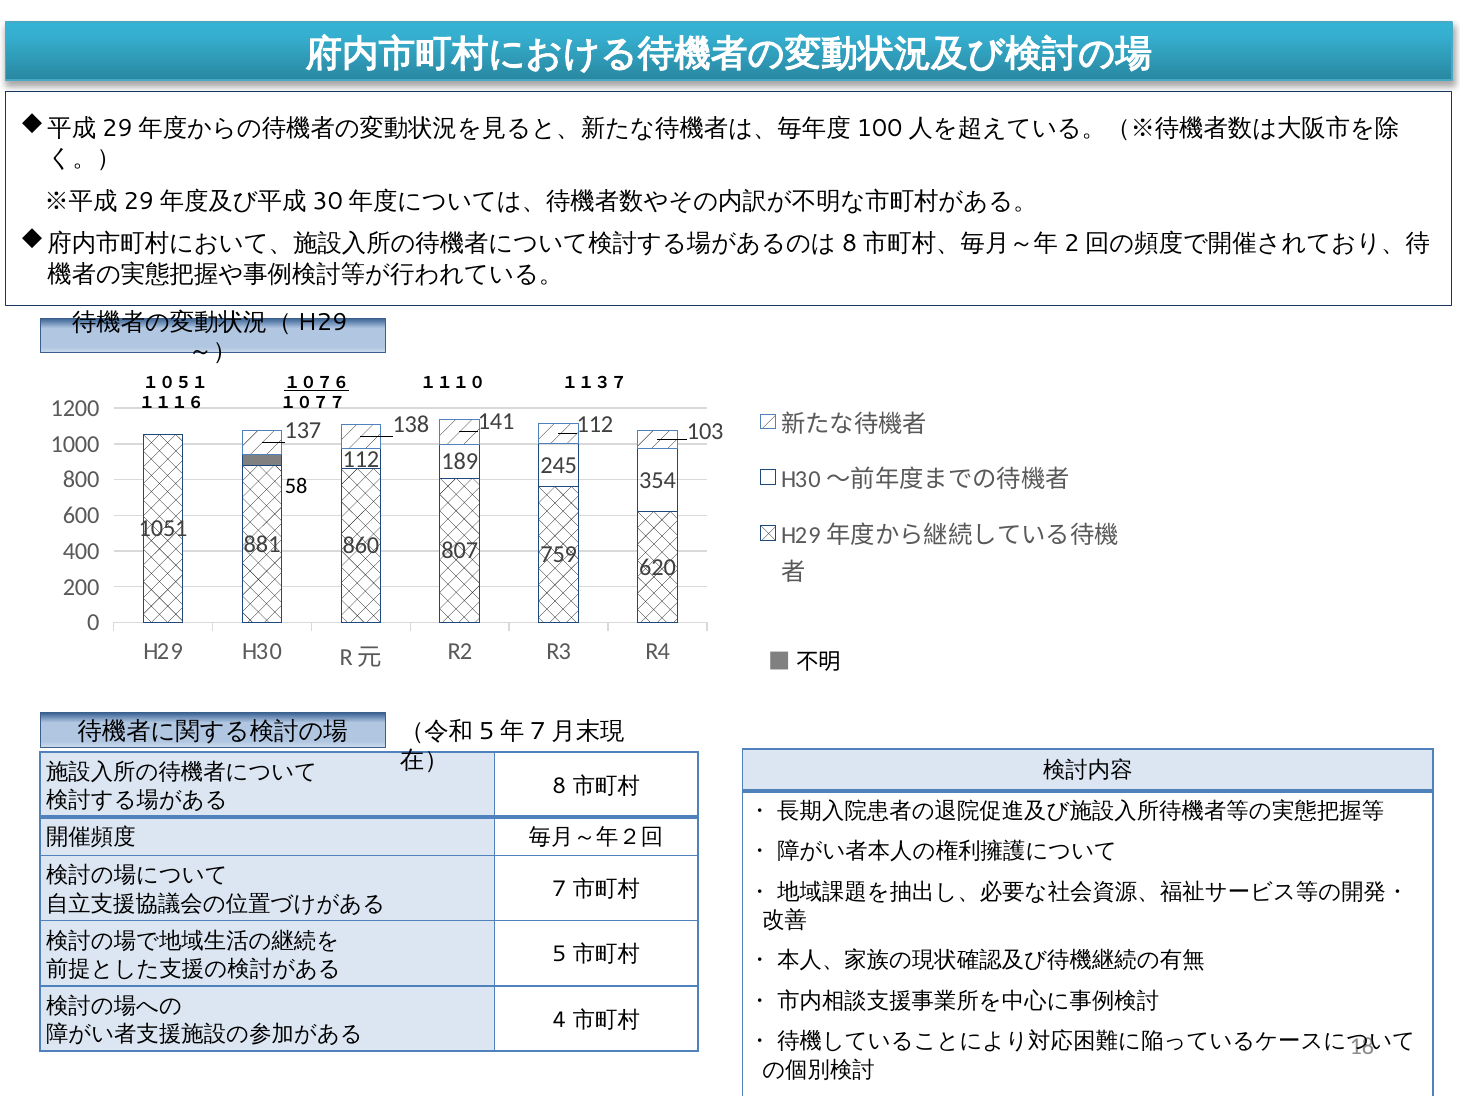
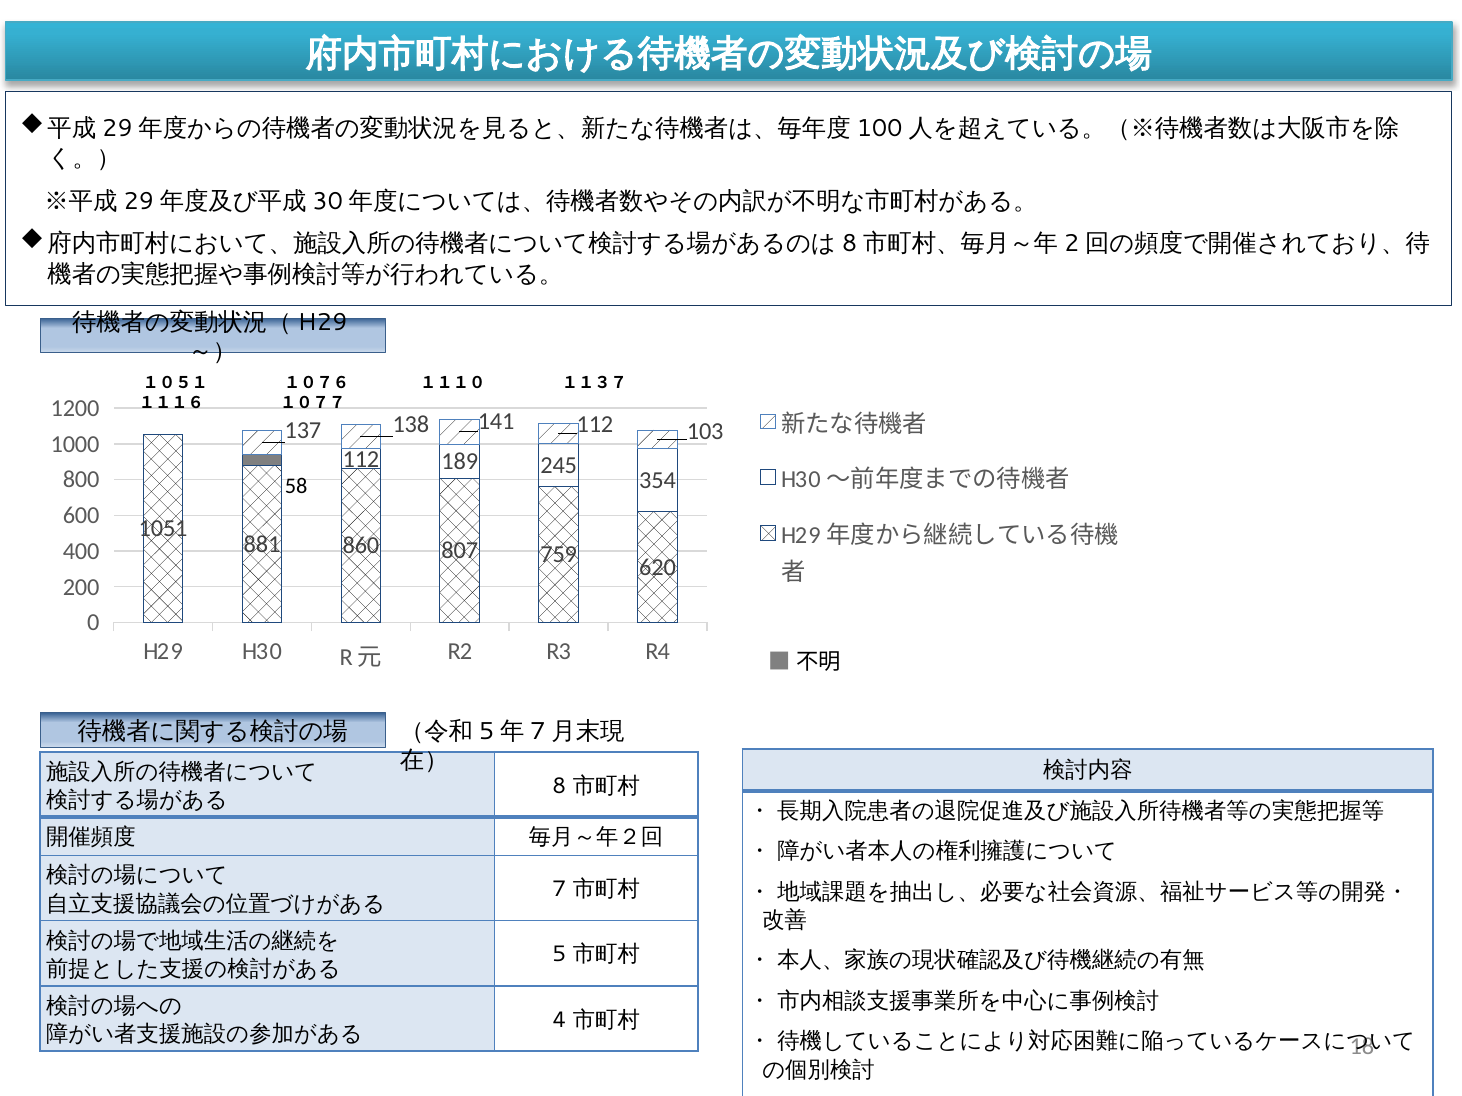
１０７６ underline: present -> none
